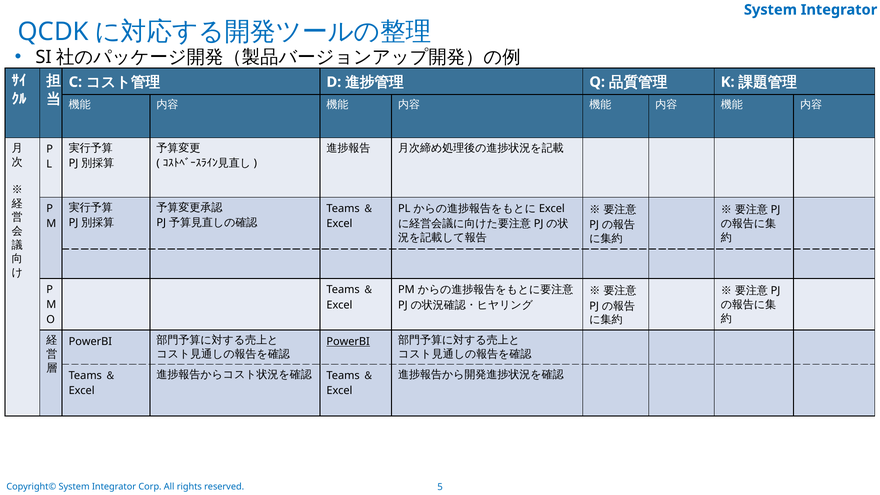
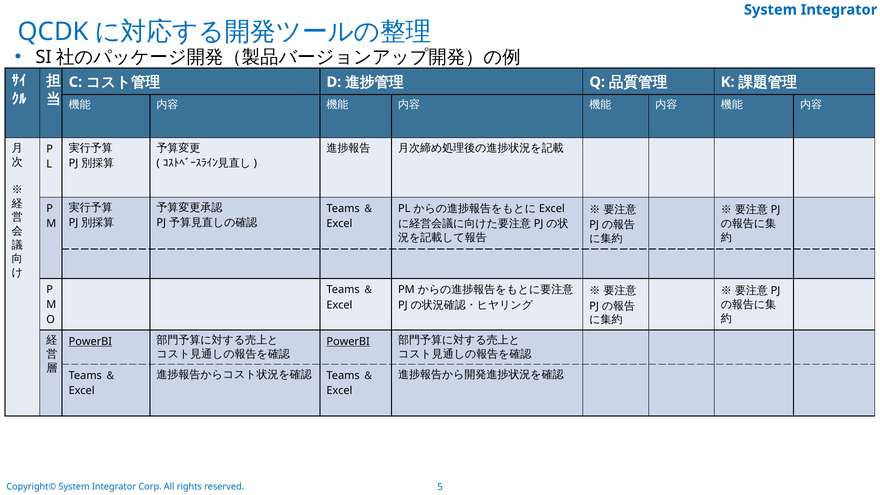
PowerBI at (90, 341) underline: none -> present
